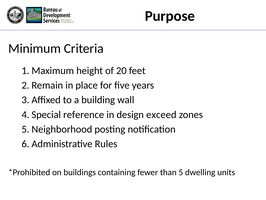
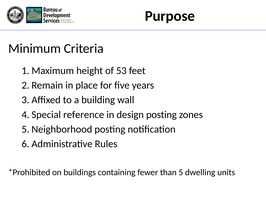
20: 20 -> 53
design exceed: exceed -> posting
